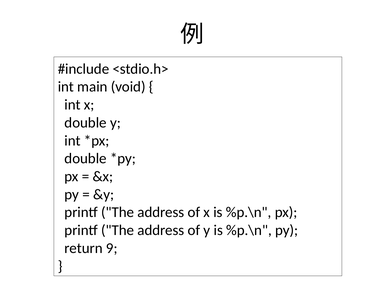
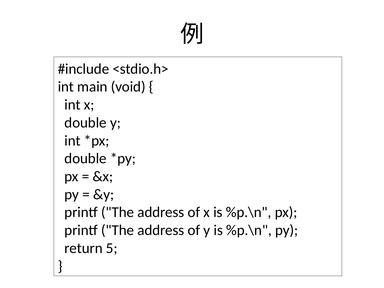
9: 9 -> 5
